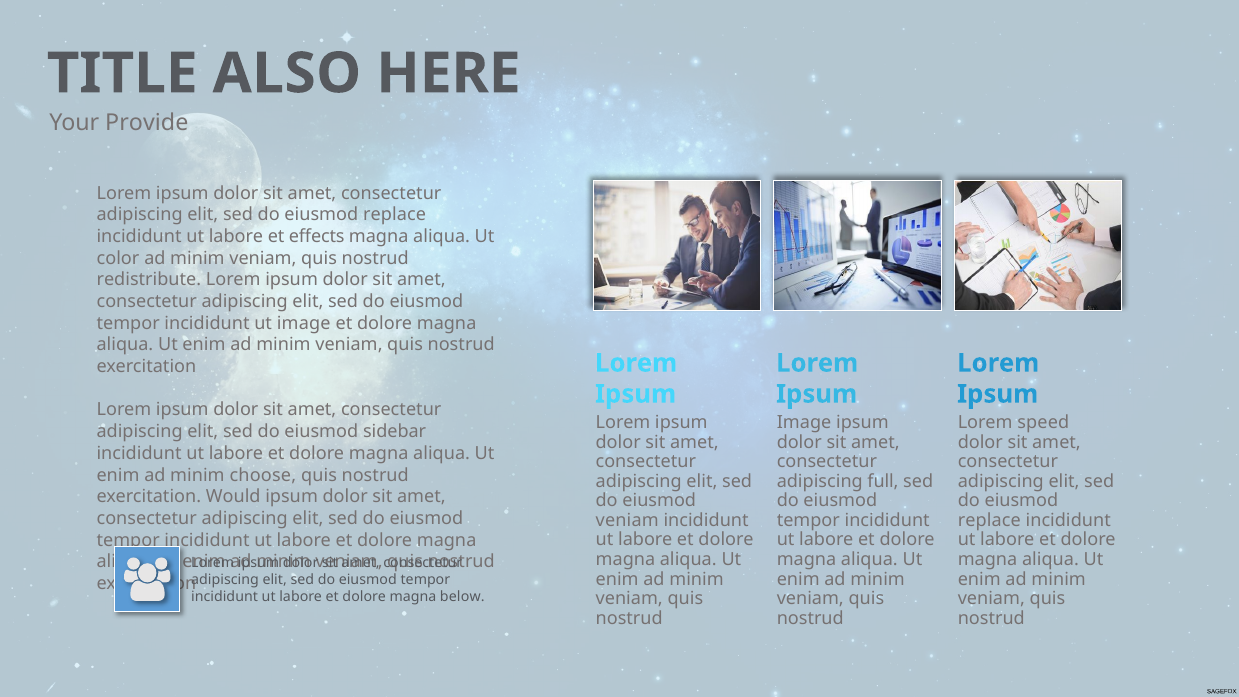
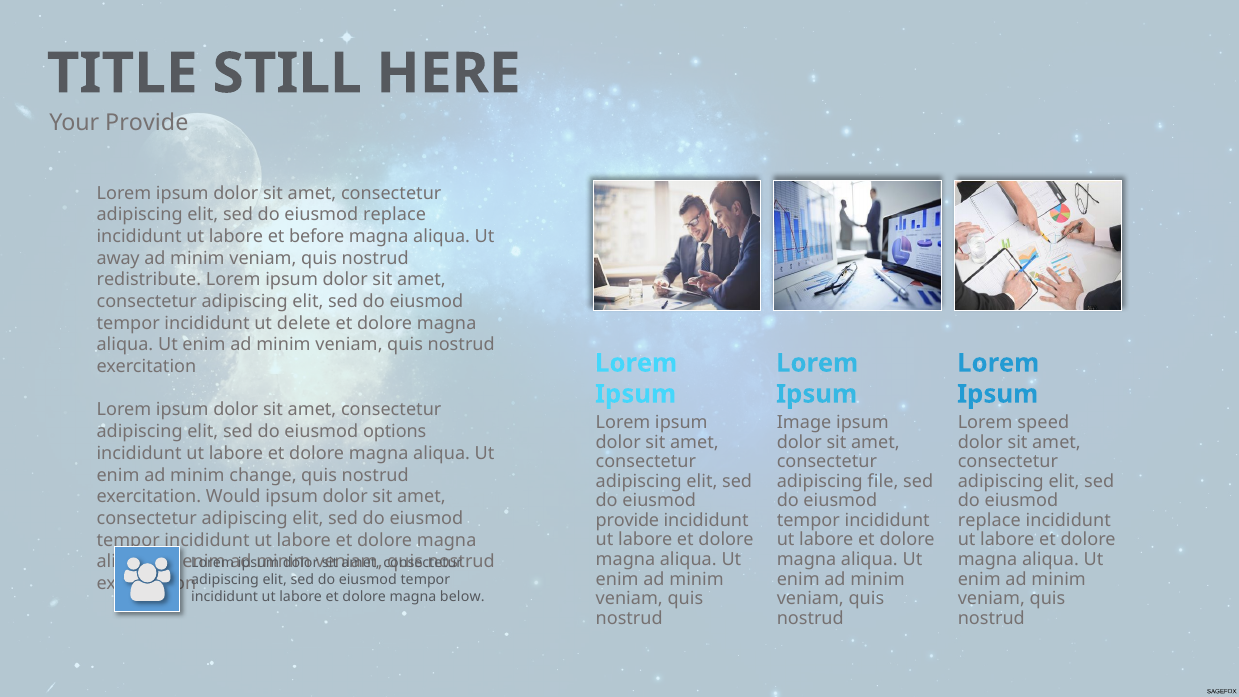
ALSO: ALSO -> STILL
effects: effects -> before
color: color -> away
ut image: image -> delete
sidebar: sidebar -> options
choose: choose -> change
full: full -> file
veniam at (627, 520): veniam -> provide
